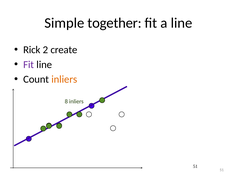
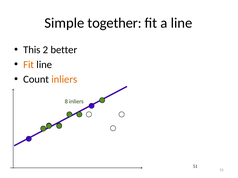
Rick: Rick -> This
create: create -> better
Fit at (29, 65) colour: purple -> orange
